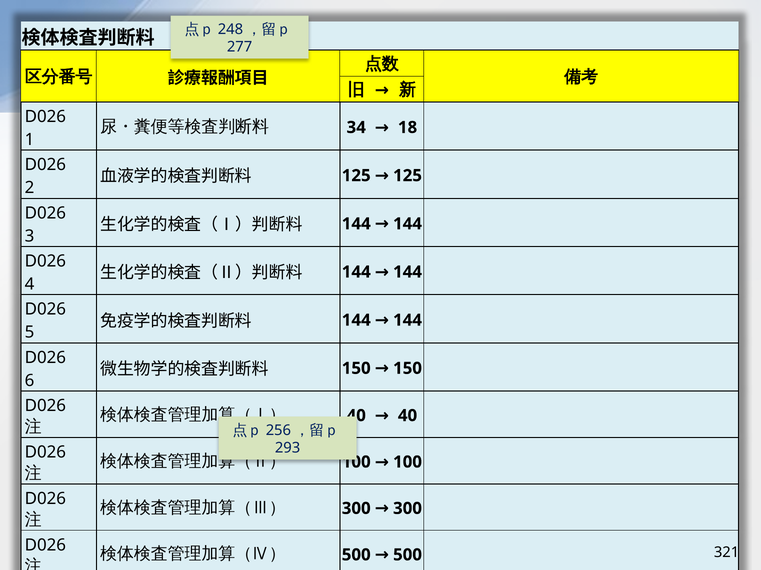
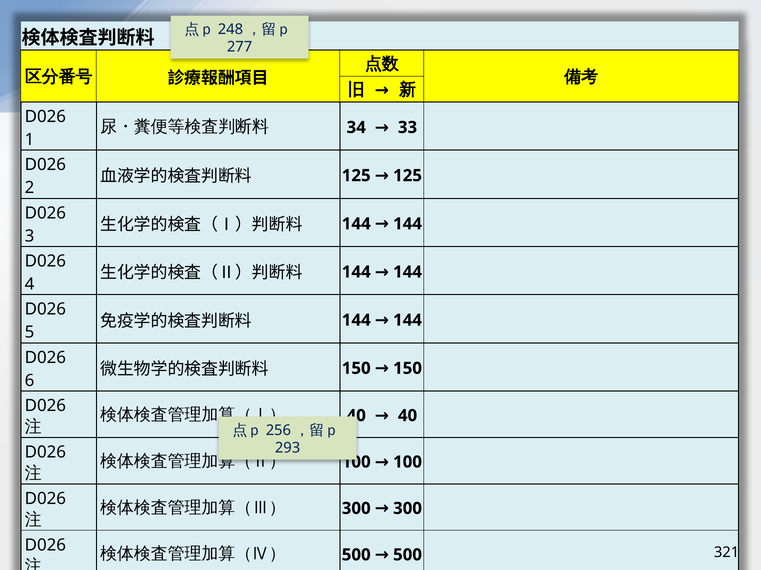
18: 18 -> 33
